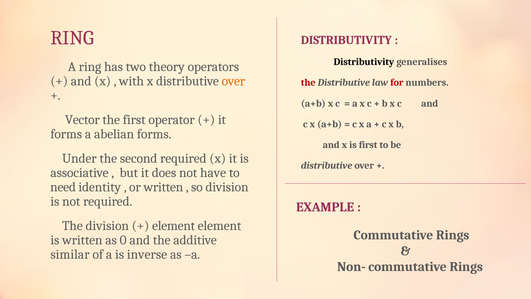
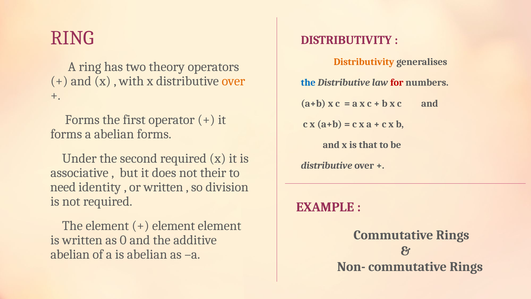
Distributivity at (364, 62) colour: black -> orange
the at (308, 83) colour: red -> blue
Vector at (82, 120): Vector -> Forms
is first: first -> that
have: have -> their
The division: division -> element
similar at (70, 254): similar -> abelian
is inverse: inverse -> abelian
